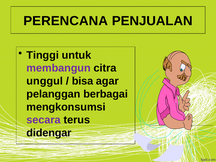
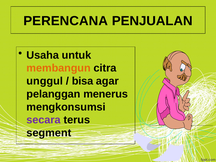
Tinggi: Tinggi -> Usaha
membangun colour: purple -> orange
berbagai: berbagai -> menerus
didengar: didengar -> segment
